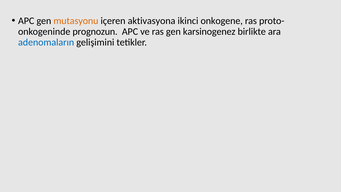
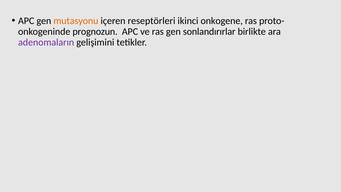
aktivasyona: aktivasyona -> reseptörleri
karsinogenez: karsinogenez -> sonlandırırlar
adenomaların colour: blue -> purple
